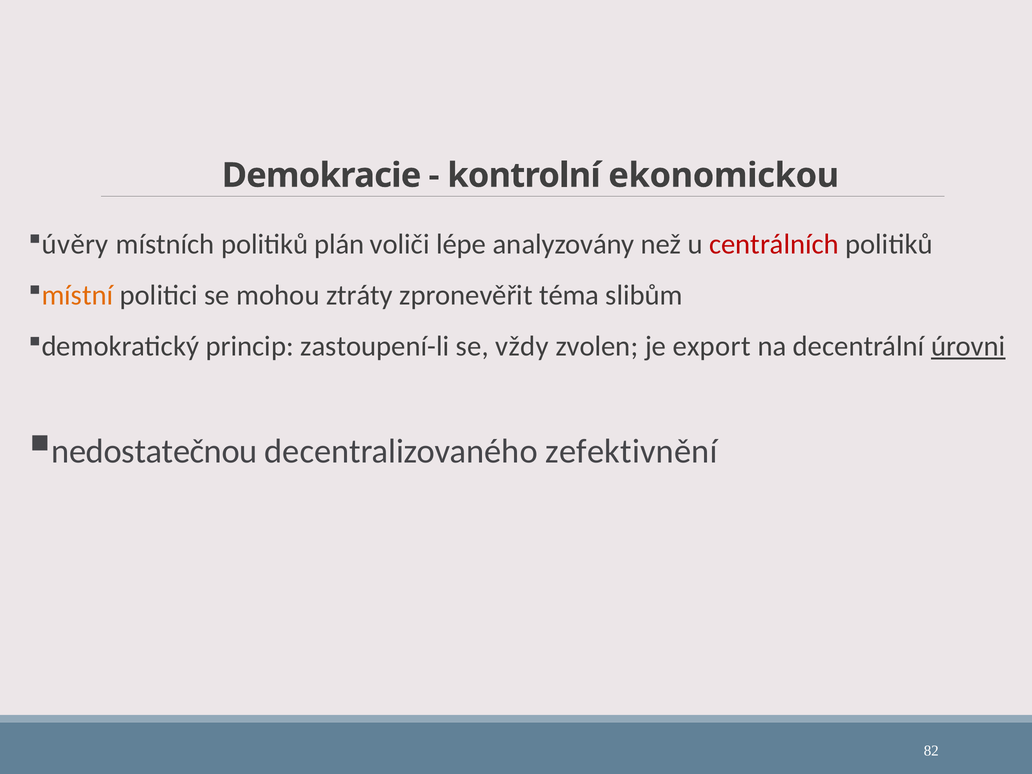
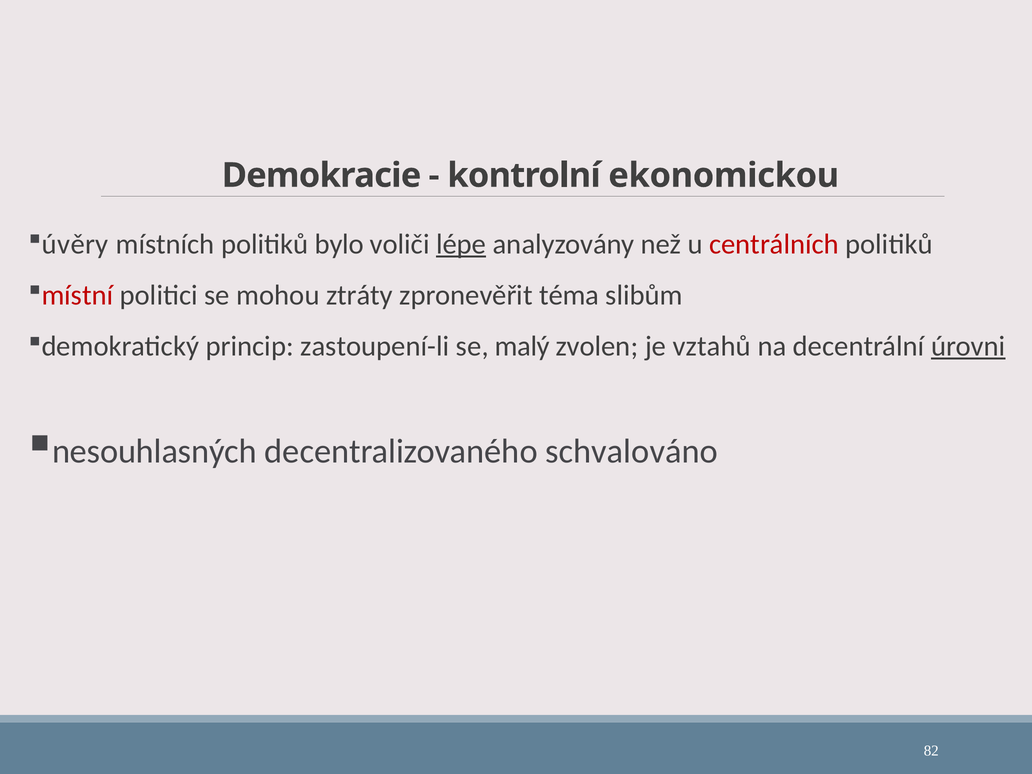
plán: plán -> bylo
lépe underline: none -> present
místní colour: orange -> red
vždy: vždy -> malý
export: export -> vztahů
nedostatečnou: nedostatečnou -> nesouhlasných
zefektivnění: zefektivnění -> schvalováno
